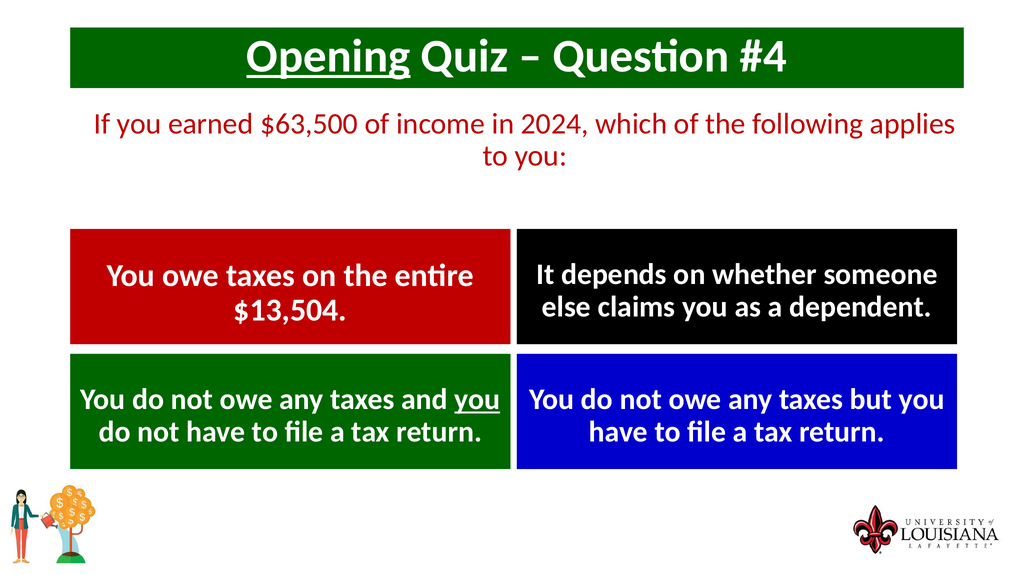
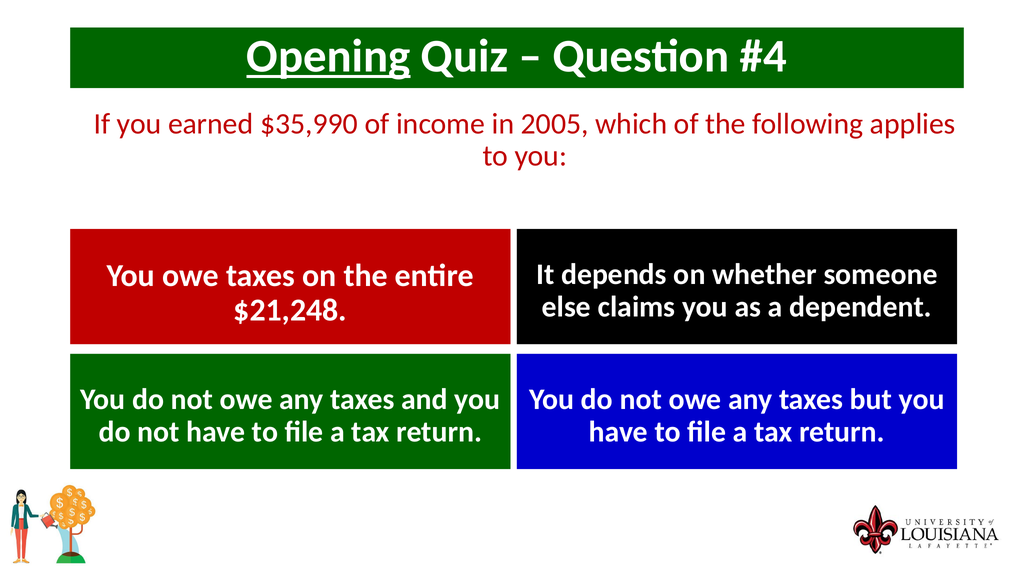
$63,500: $63,500 -> $35,990
2024: 2024 -> 2005
$13,504: $13,504 -> $21,248
you at (477, 399) underline: present -> none
